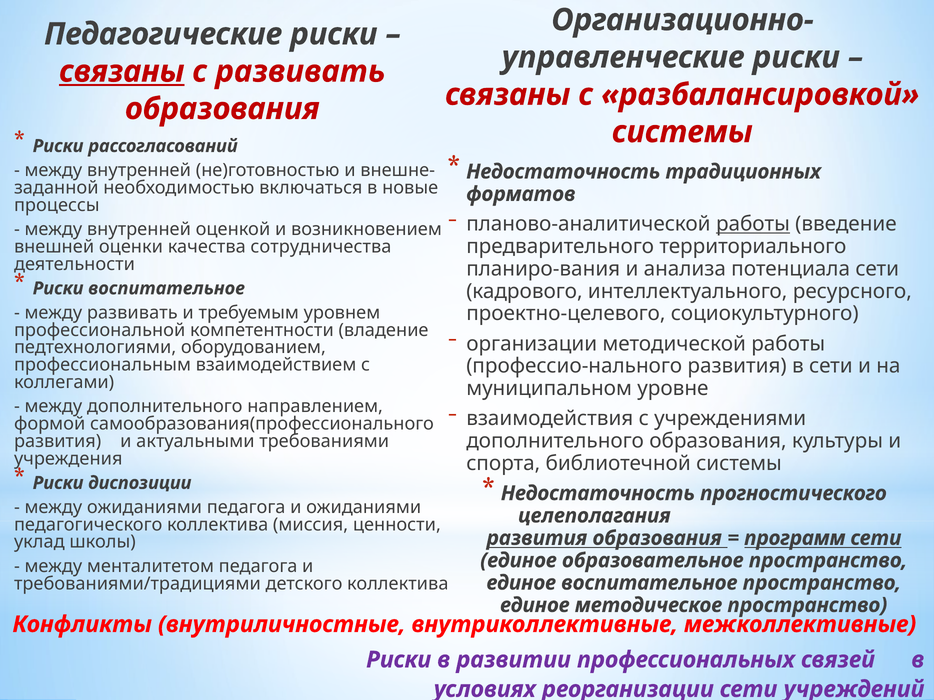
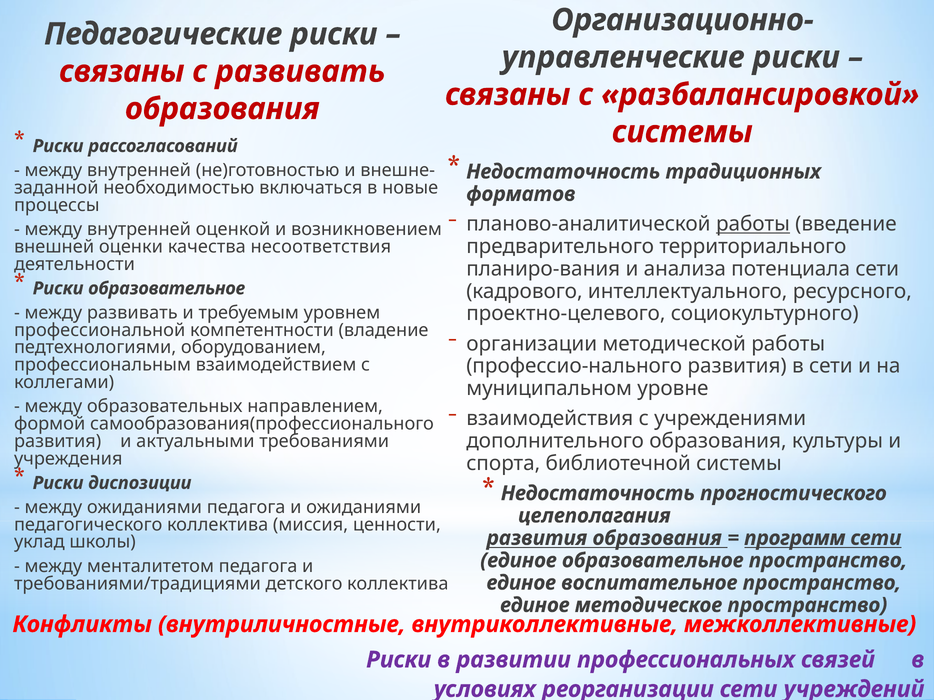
связаны at (122, 72) underline: present -> none
сотрудничества: сотрудничества -> несоответствия
Риски воспитательное: воспитательное -> образовательное
между дополнительного: дополнительного -> образовательных
